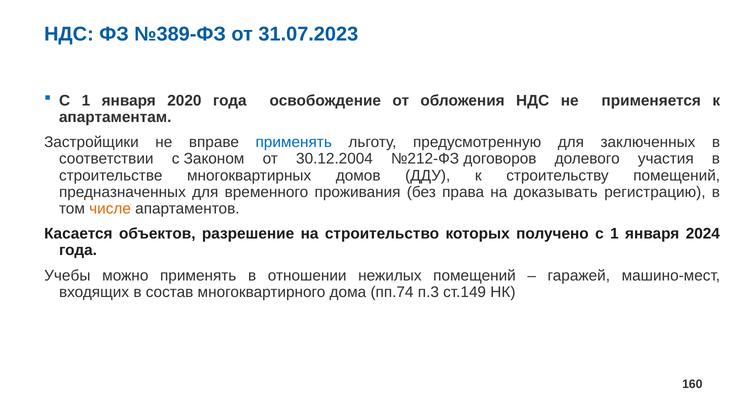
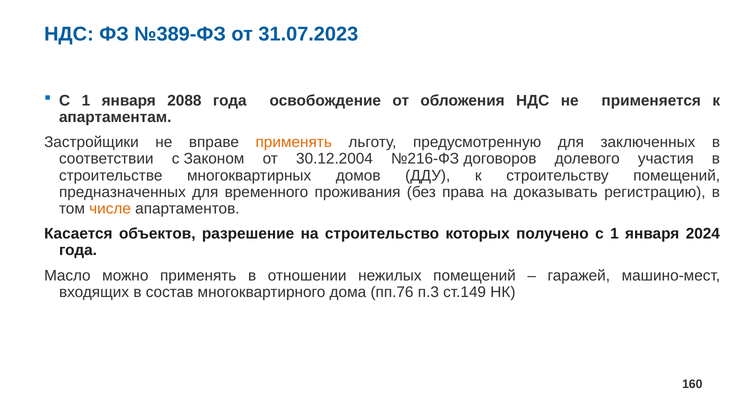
2020: 2020 -> 2088
применять at (294, 142) colour: blue -> orange
№212-ФЗ: №212-ФЗ -> №216-ФЗ
Учебы: Учебы -> Масло
пп.74: пп.74 -> пп.76
